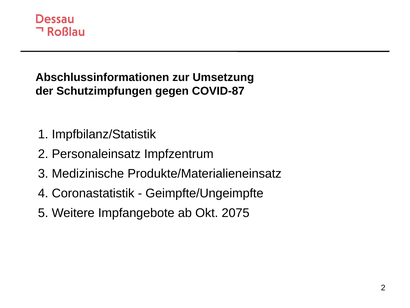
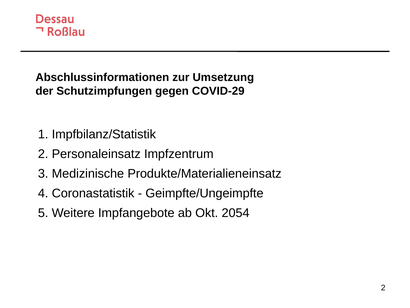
COVID-87: COVID-87 -> COVID-29
2075: 2075 -> 2054
